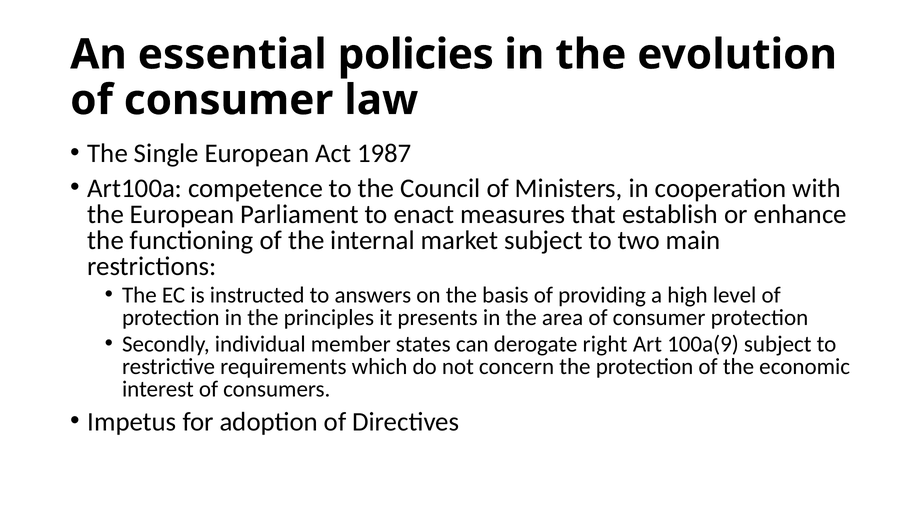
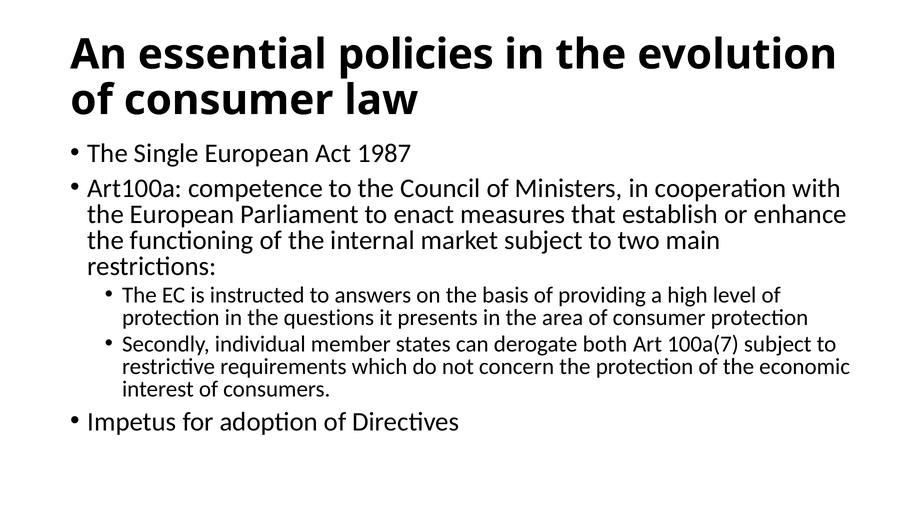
principles: principles -> questions
right: right -> both
100a(9: 100a(9 -> 100a(7
